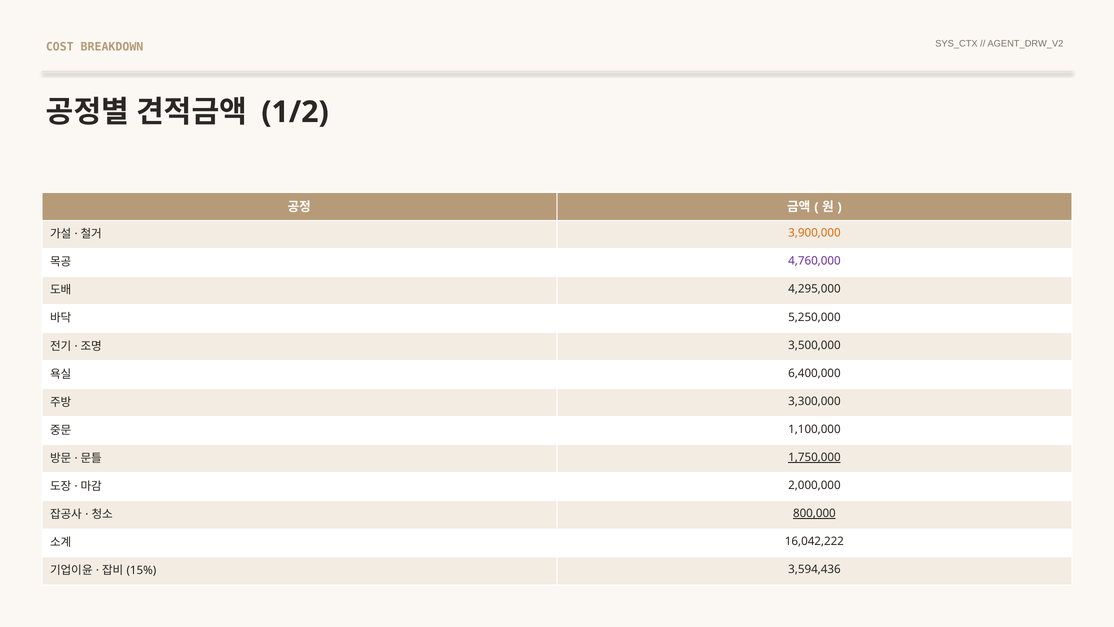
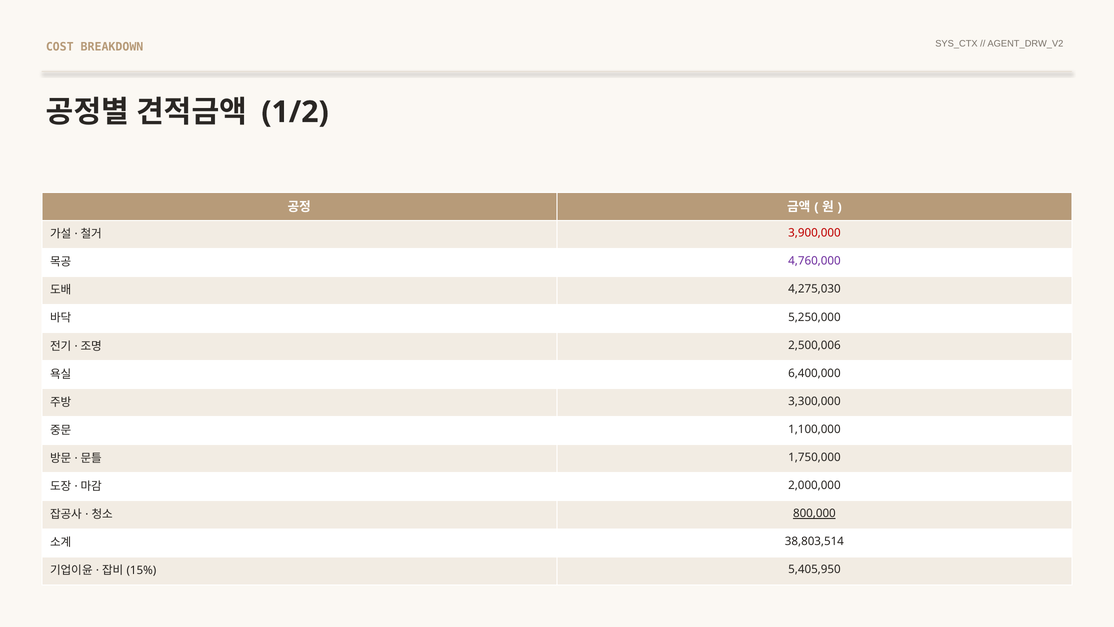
3,900,000 colour: orange -> red
4,295,000: 4,295,000 -> 4,275,030
3,500,000: 3,500,000 -> 2,500,006
1,750,000 underline: present -> none
16,042,222: 16,042,222 -> 38,803,514
3,594,436: 3,594,436 -> 5,405,950
